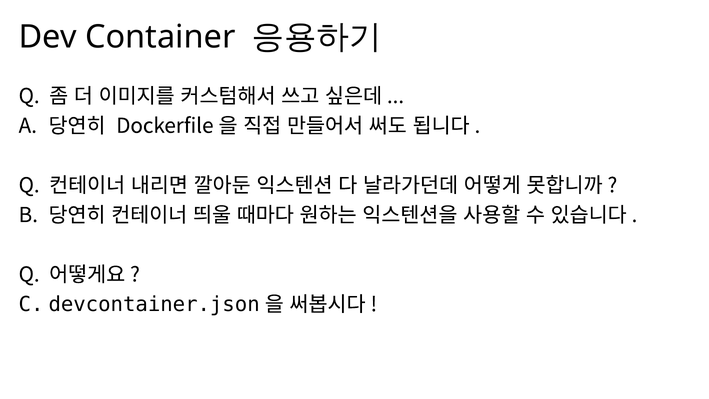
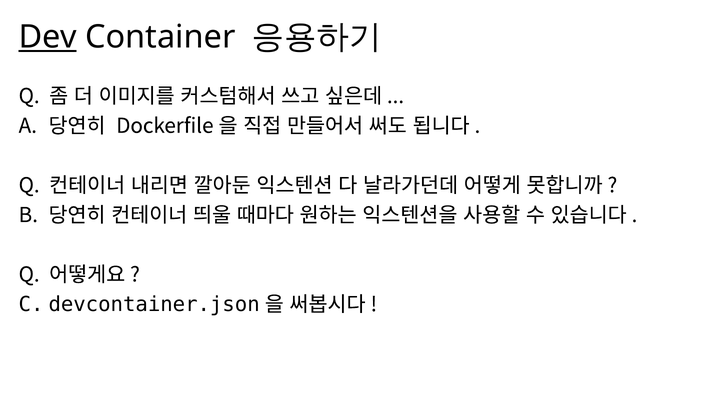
Dev underline: none -> present
